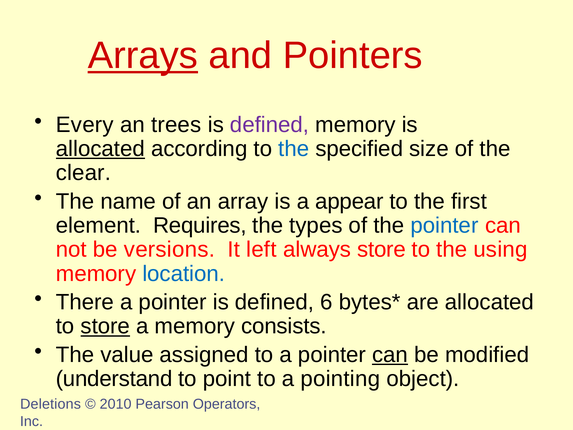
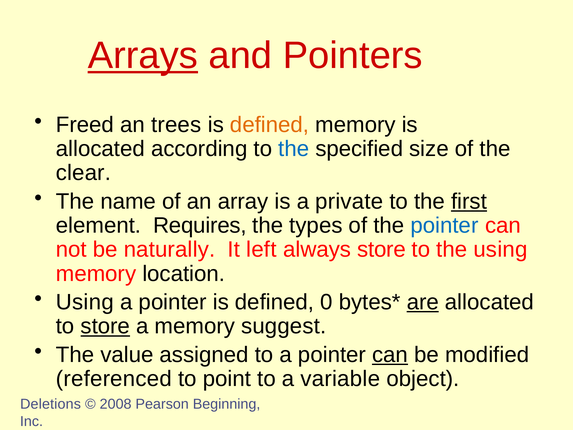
Every: Every -> Freed
defined at (270, 125) colour: purple -> orange
allocated at (100, 149) underline: present -> none
appear: appear -> private
first underline: none -> present
versions: versions -> naturally
location colour: blue -> black
There at (85, 302): There -> Using
6: 6 -> 0
are underline: none -> present
consists: consists -> suggest
understand: understand -> referenced
pointing: pointing -> variable
2010: 2010 -> 2008
Operators: Operators -> Beginning
